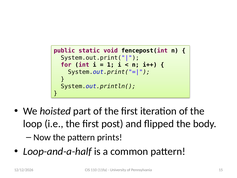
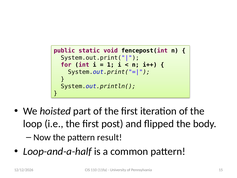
prints: prints -> result
